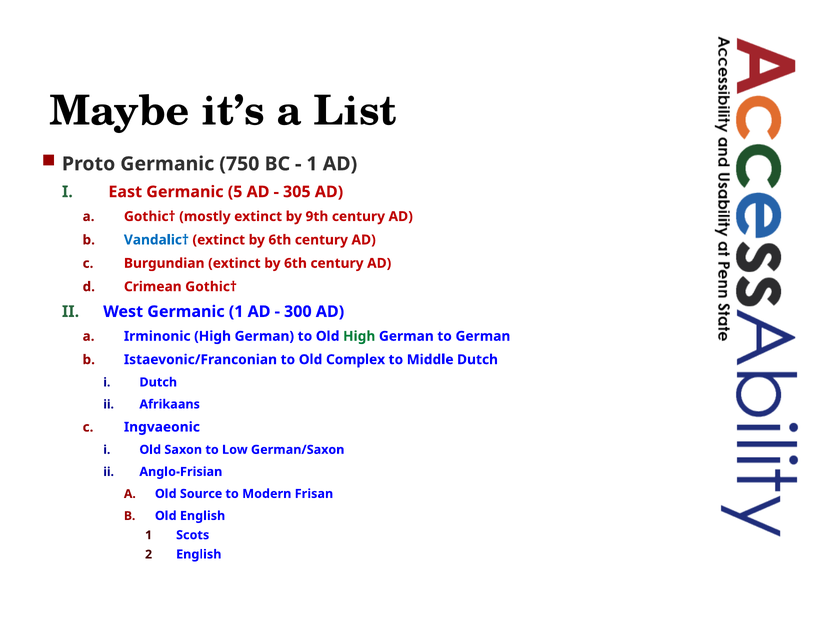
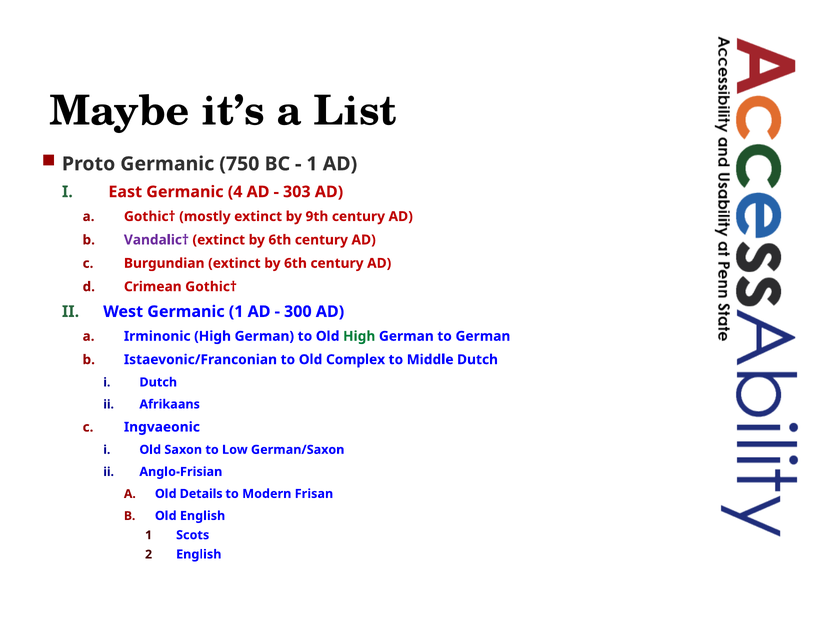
5: 5 -> 4
305: 305 -> 303
Vandalic† colour: blue -> purple
Source: Source -> Details
